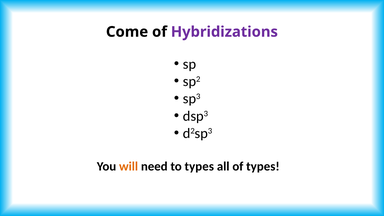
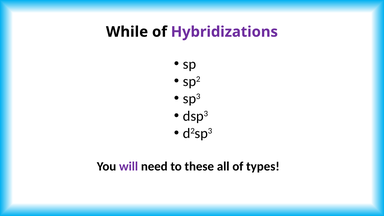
Come: Come -> While
will colour: orange -> purple
to types: types -> these
